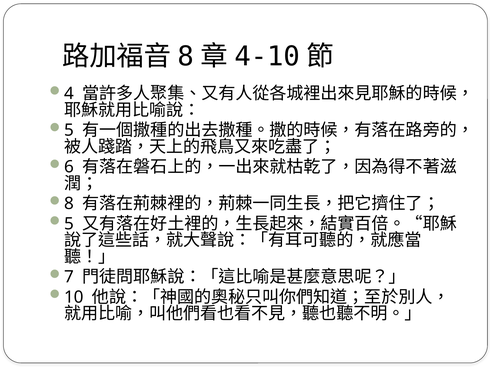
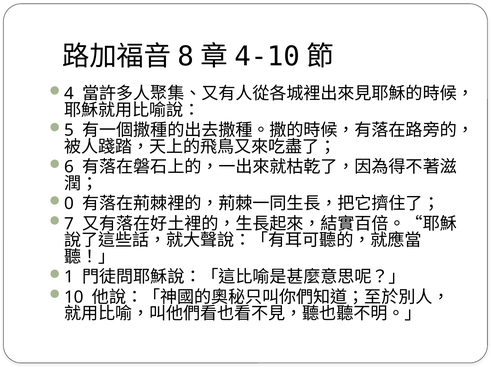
8 at (69, 204): 8 -> 0
5 at (69, 224): 5 -> 7
7: 7 -> 1
